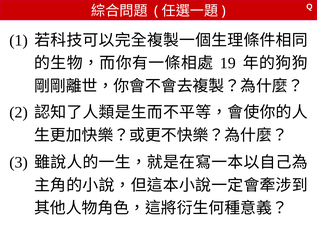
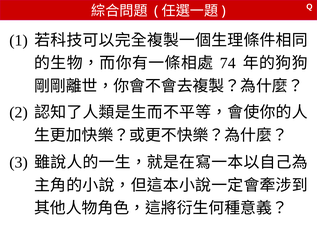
19: 19 -> 74
